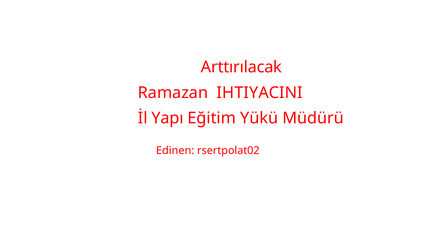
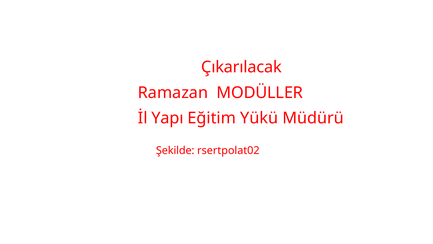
Arttırılacak: Arttırılacak -> Çıkarılacak
IHTIYACINI: IHTIYACINI -> MODÜLLER
Edinen: Edinen -> Şekilde
